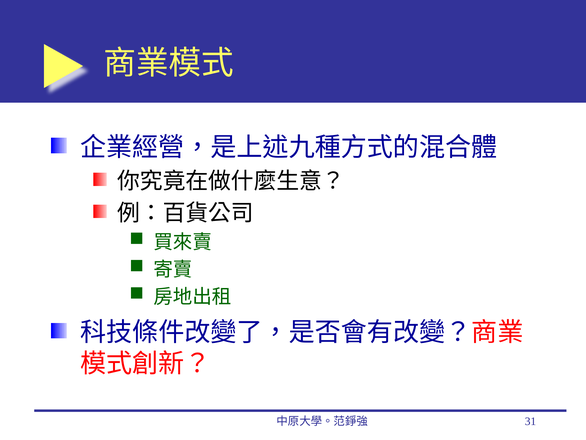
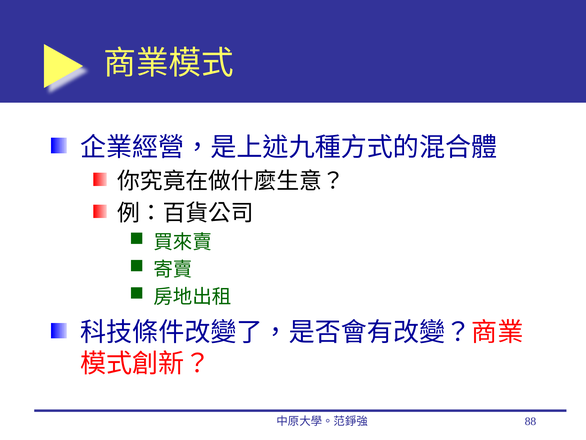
31: 31 -> 88
